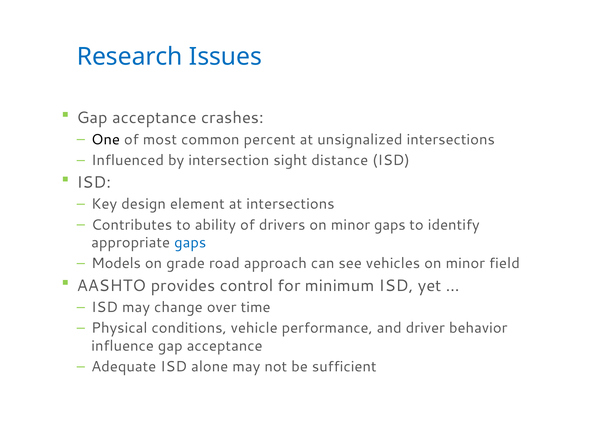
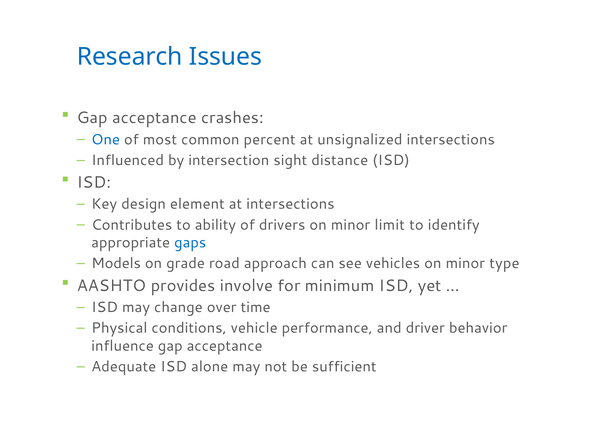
One colour: black -> blue
minor gaps: gaps -> limit
field: field -> type
control: control -> involve
